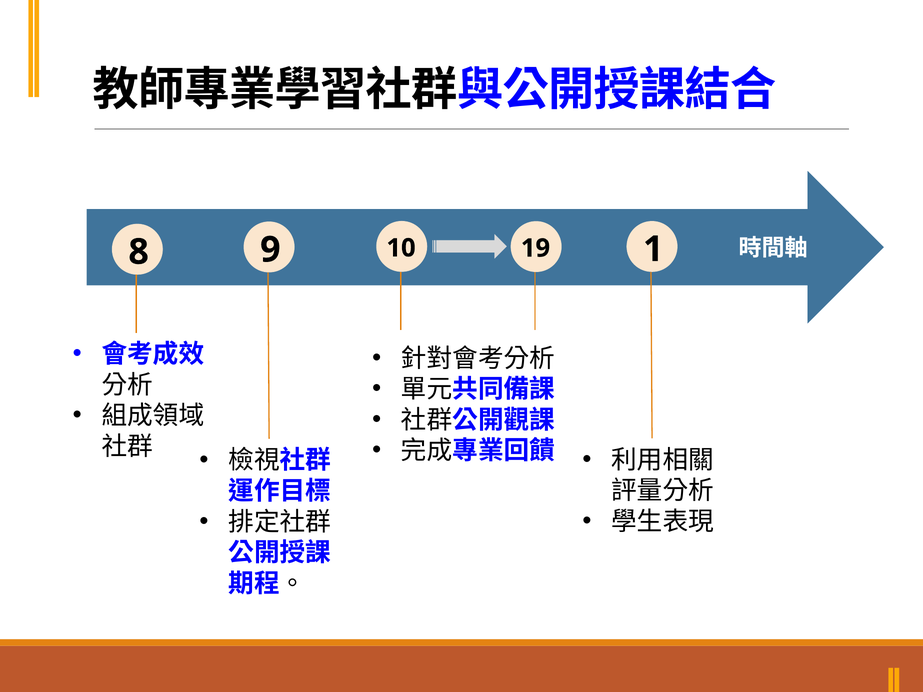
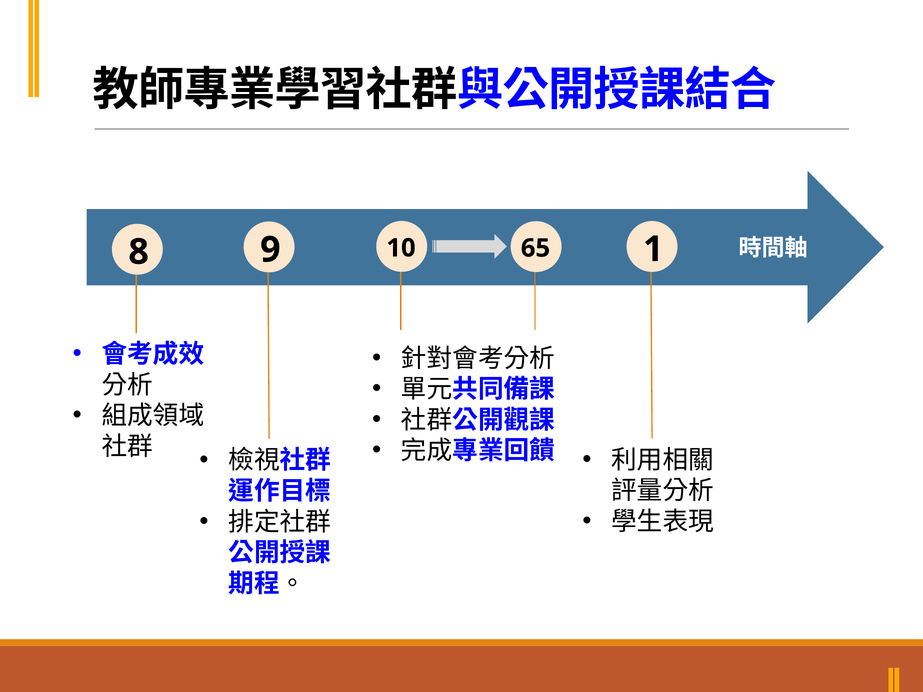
19: 19 -> 65
